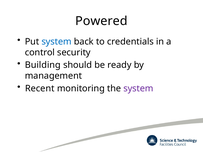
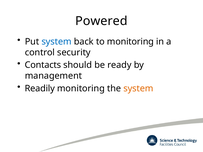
to credentials: credentials -> monitoring
Building: Building -> Contacts
Recent: Recent -> Readily
system at (138, 89) colour: purple -> orange
